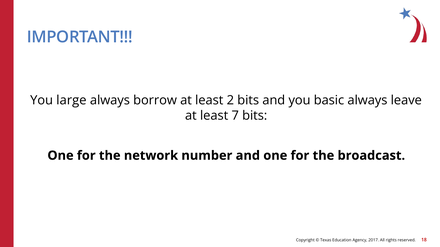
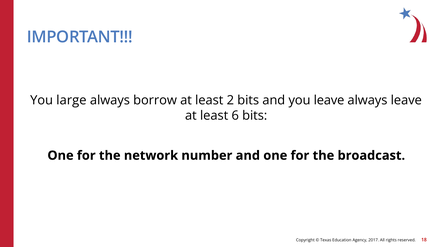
you basic: basic -> leave
7: 7 -> 6
